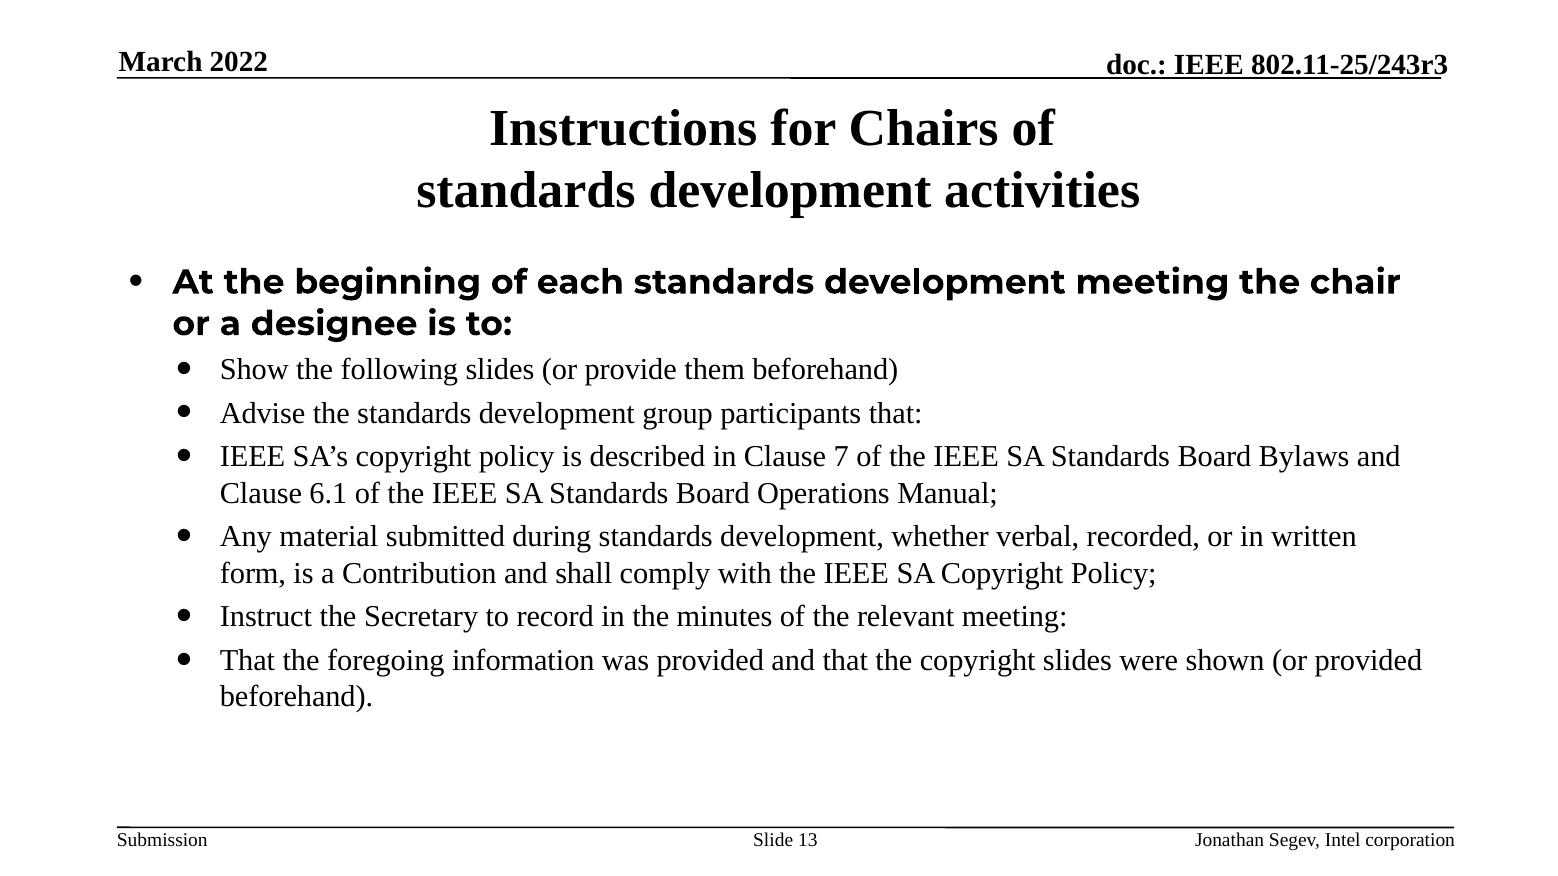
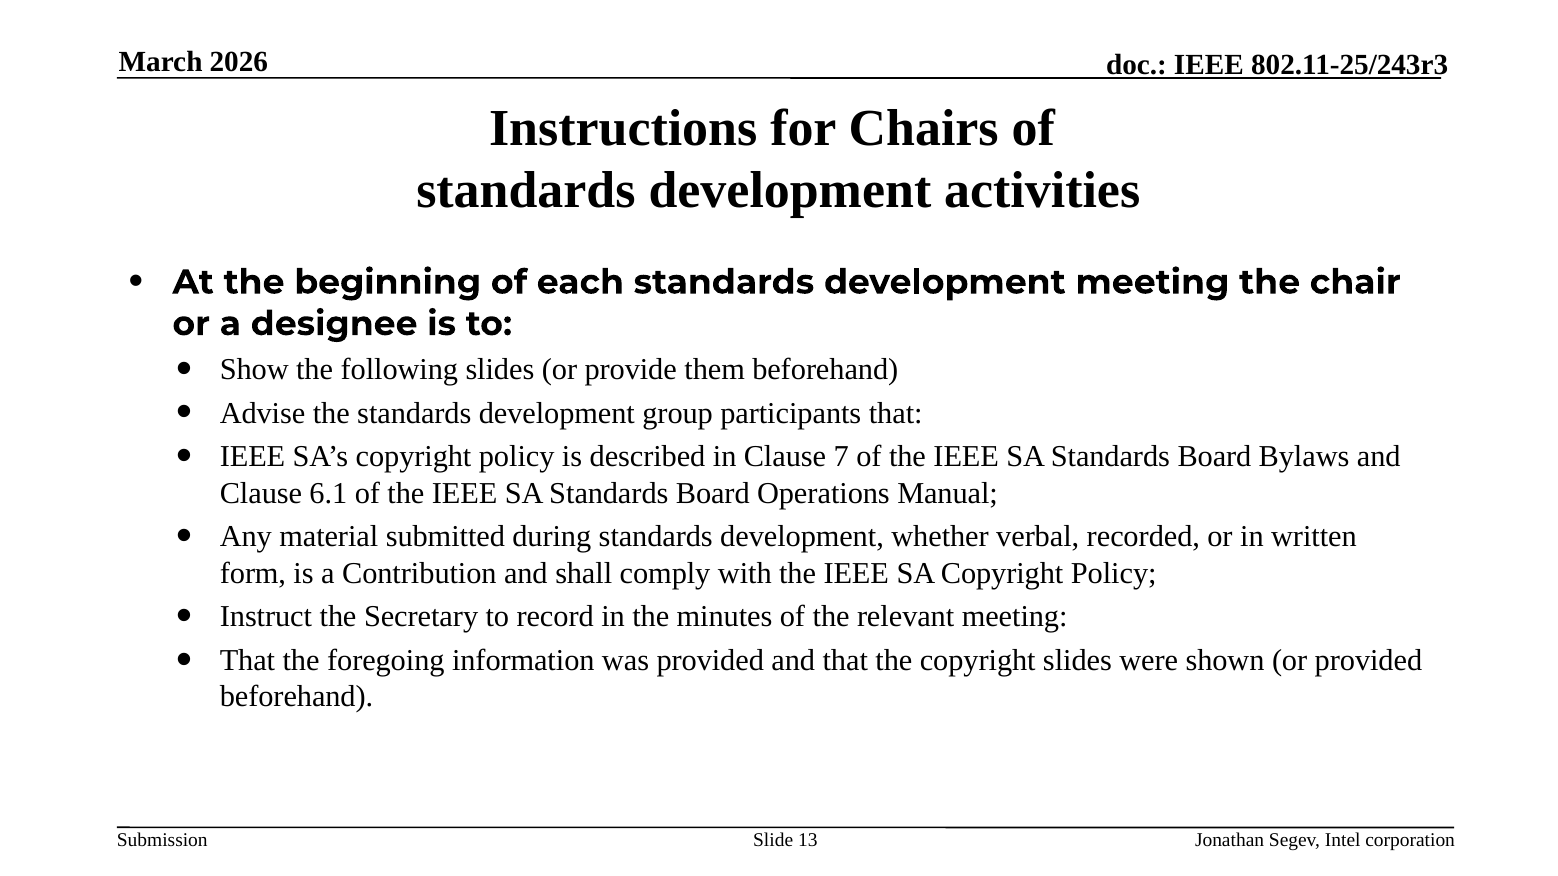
2022: 2022 -> 2026
